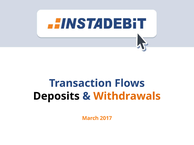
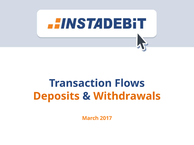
Deposits colour: black -> orange
